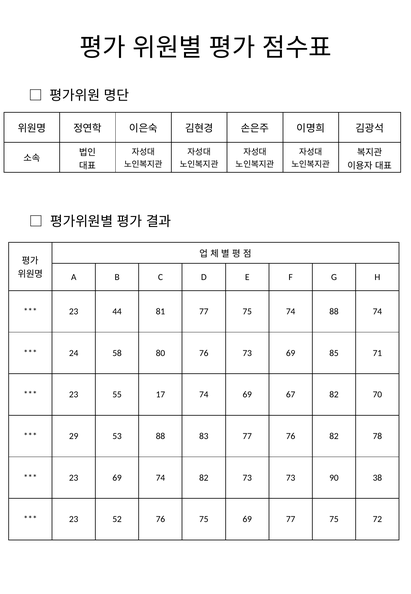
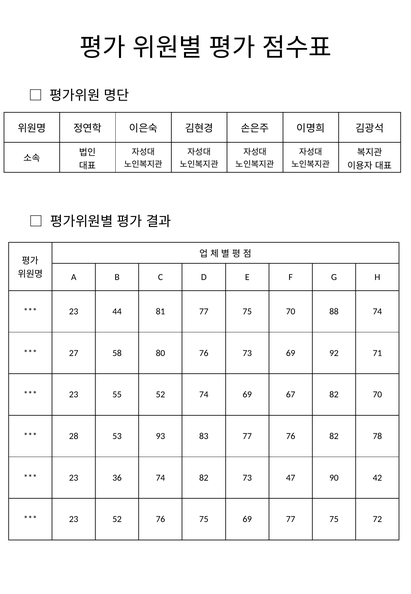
75 74: 74 -> 70
24: 24 -> 27
85: 85 -> 92
55 17: 17 -> 52
29: 29 -> 28
53 88: 88 -> 93
23 69: 69 -> 36
73 73: 73 -> 47
38: 38 -> 42
